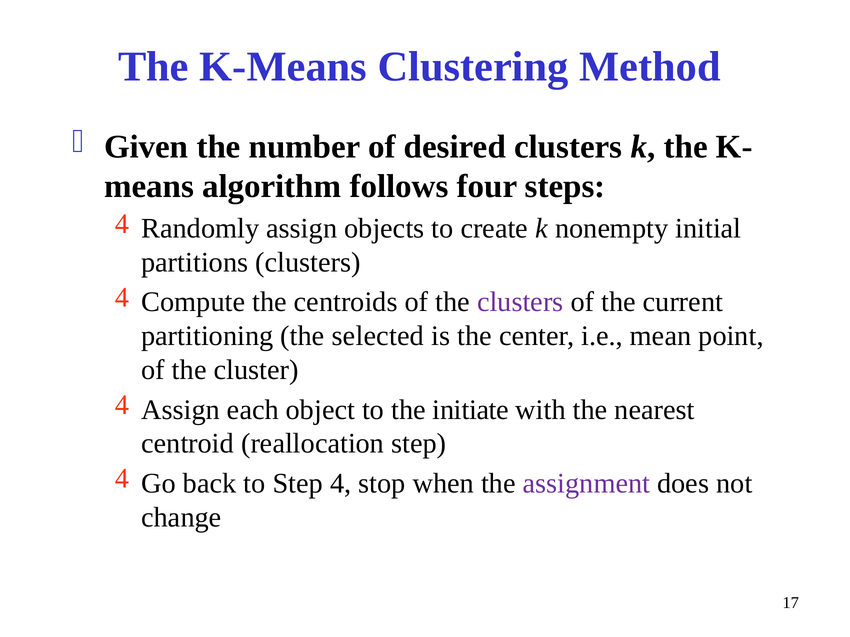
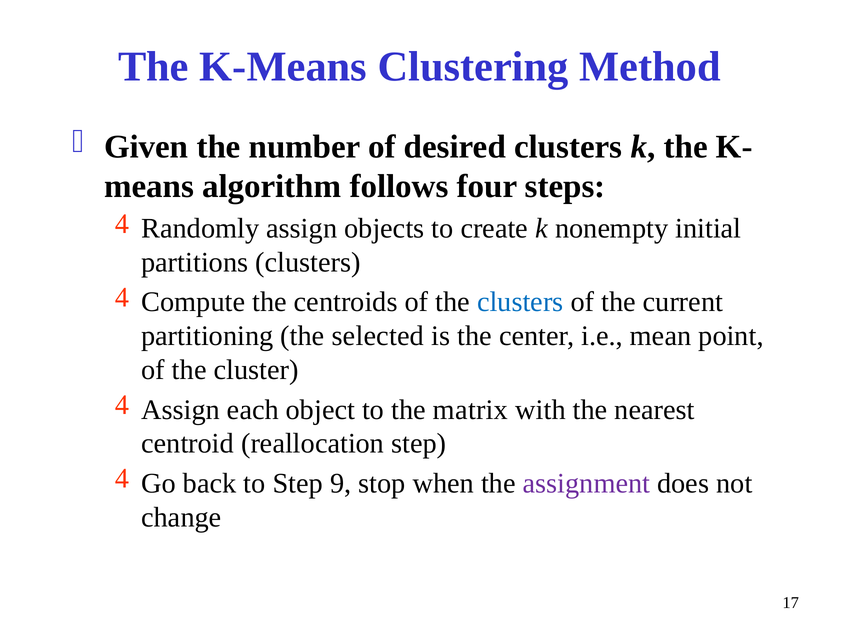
clusters at (520, 302) colour: purple -> blue
initiate: initiate -> matrix
4: 4 -> 9
